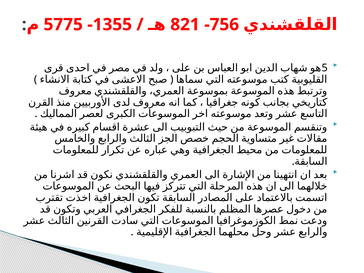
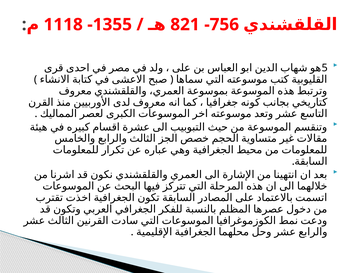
5775: 5775 -> 1118
